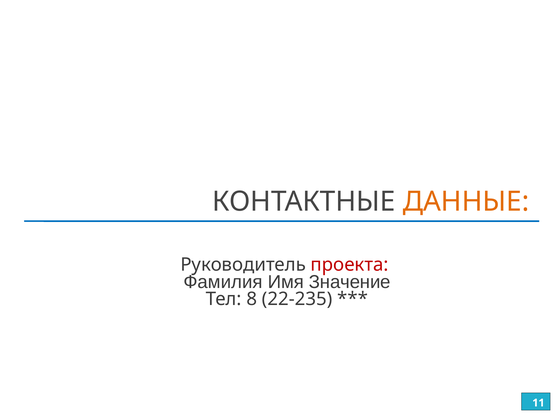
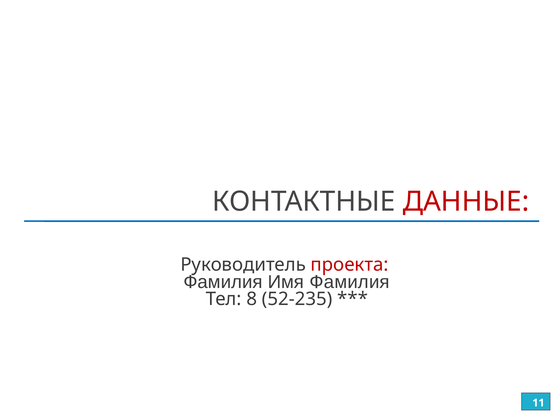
ДАННЫЕ colour: orange -> red
Имя Значение: Значение -> Фамилия
22-235: 22-235 -> 52-235
